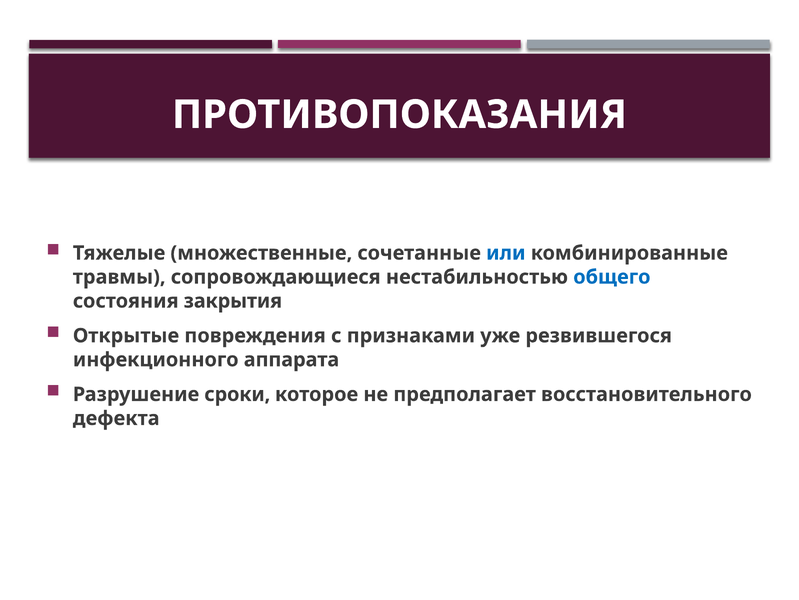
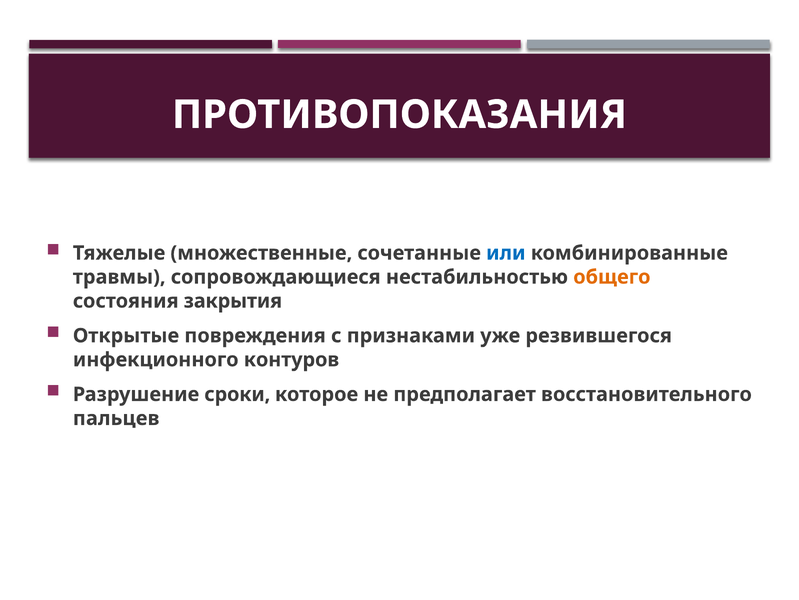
общего colour: blue -> orange
аппарата: аппарата -> контуров
дефекта: дефекта -> пальцев
